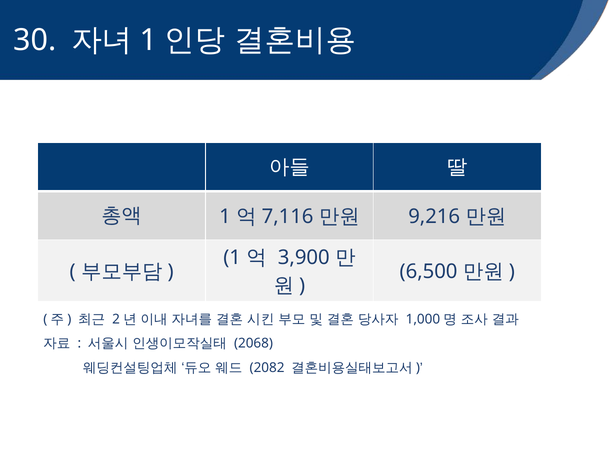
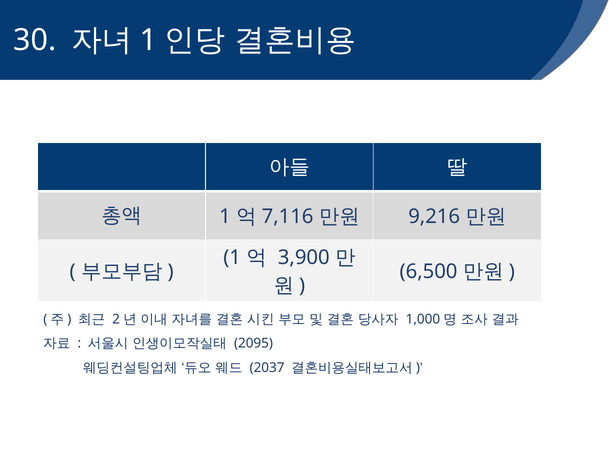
2068: 2068 -> 2095
2082: 2082 -> 2037
